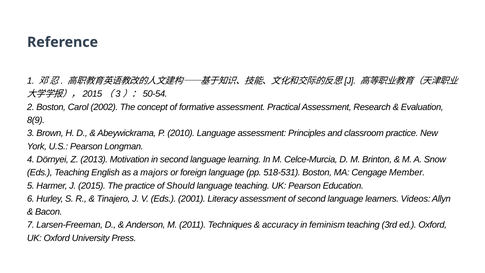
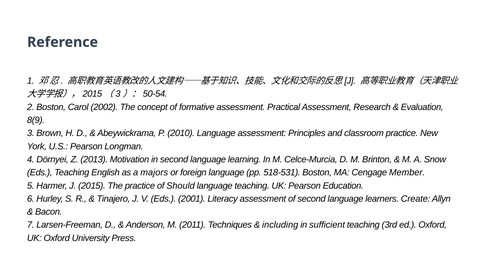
Videos: Videos -> Create
accuracy: accuracy -> including
feminism: feminism -> sufficient
